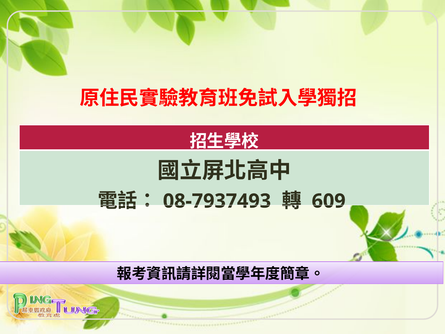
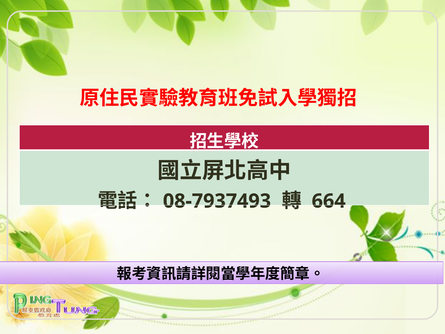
609: 609 -> 664
